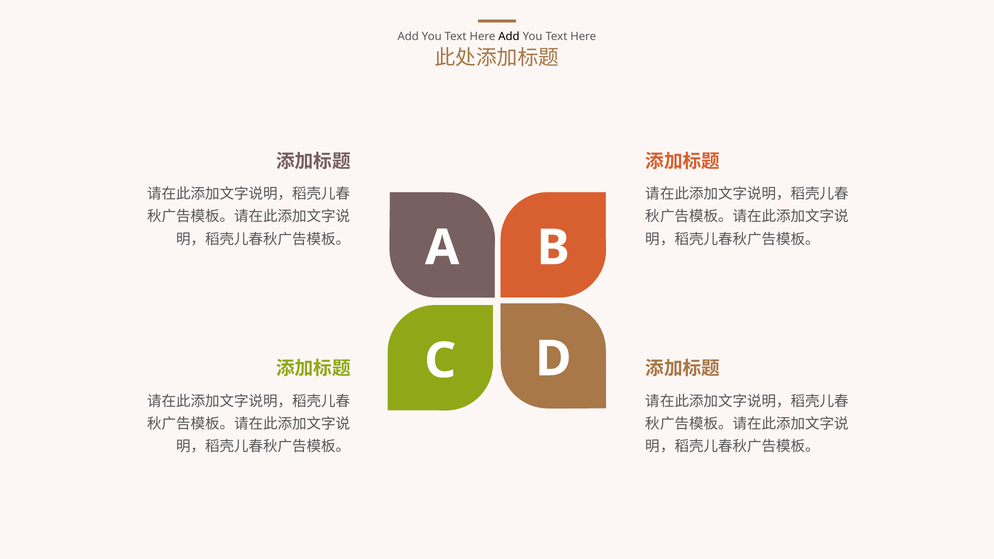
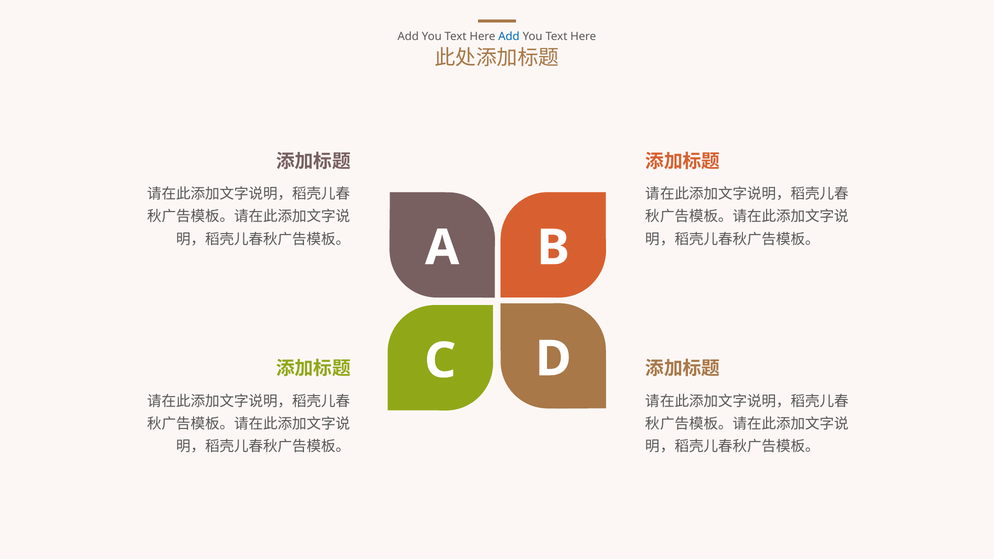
Add at (509, 37) colour: black -> blue
